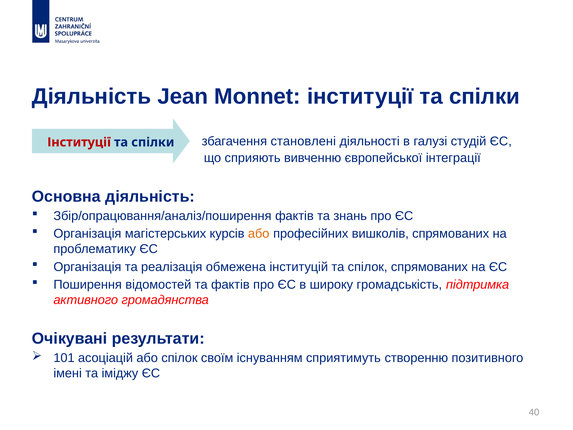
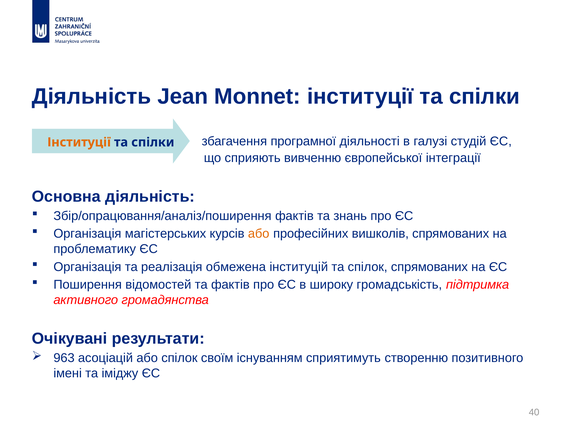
становлені: становлені -> програмної
Інституції at (79, 142) colour: red -> orange
101: 101 -> 963
